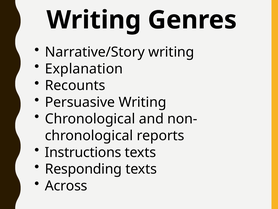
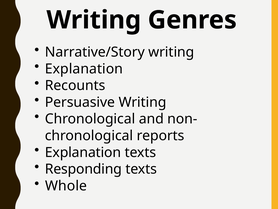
Instructions at (83, 152): Instructions -> Explanation
Across: Across -> Whole
